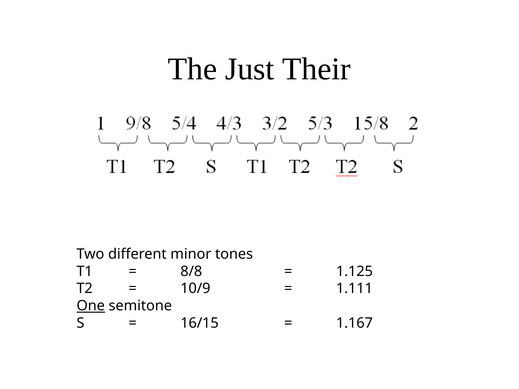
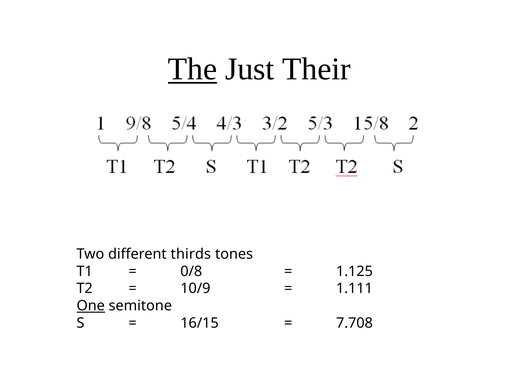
The underline: none -> present
minor: minor -> thirds
8/8: 8/8 -> 0/8
1.167: 1.167 -> 7.708
